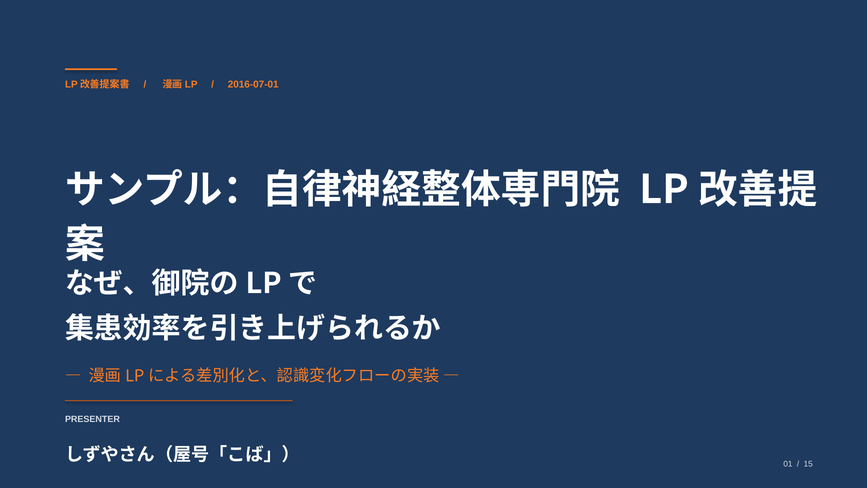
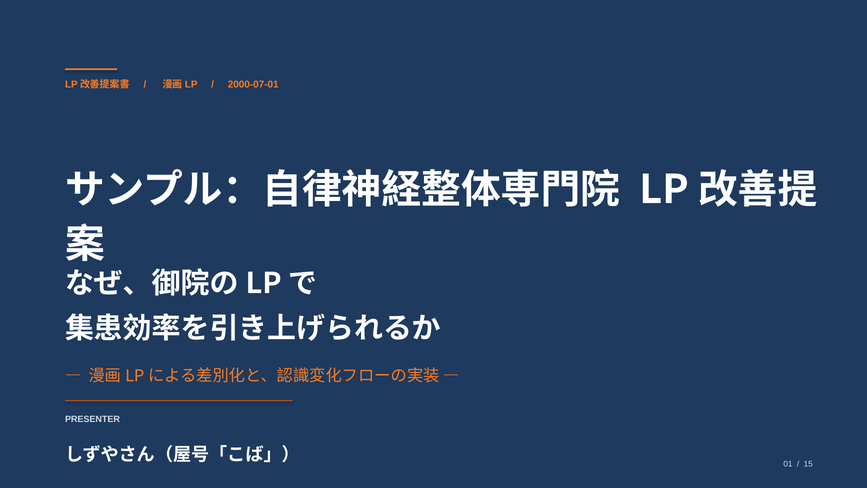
2016-07-01: 2016-07-01 -> 2000-07-01
